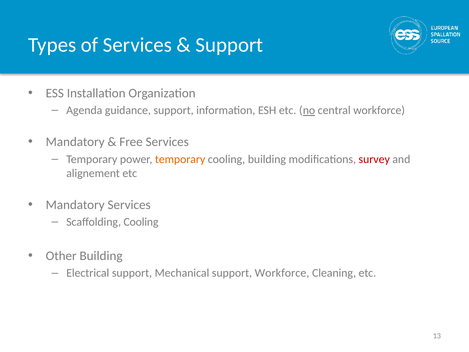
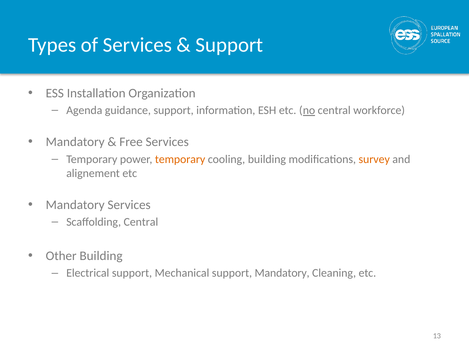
survey colour: red -> orange
Scaffolding Cooling: Cooling -> Central
support Workforce: Workforce -> Mandatory
